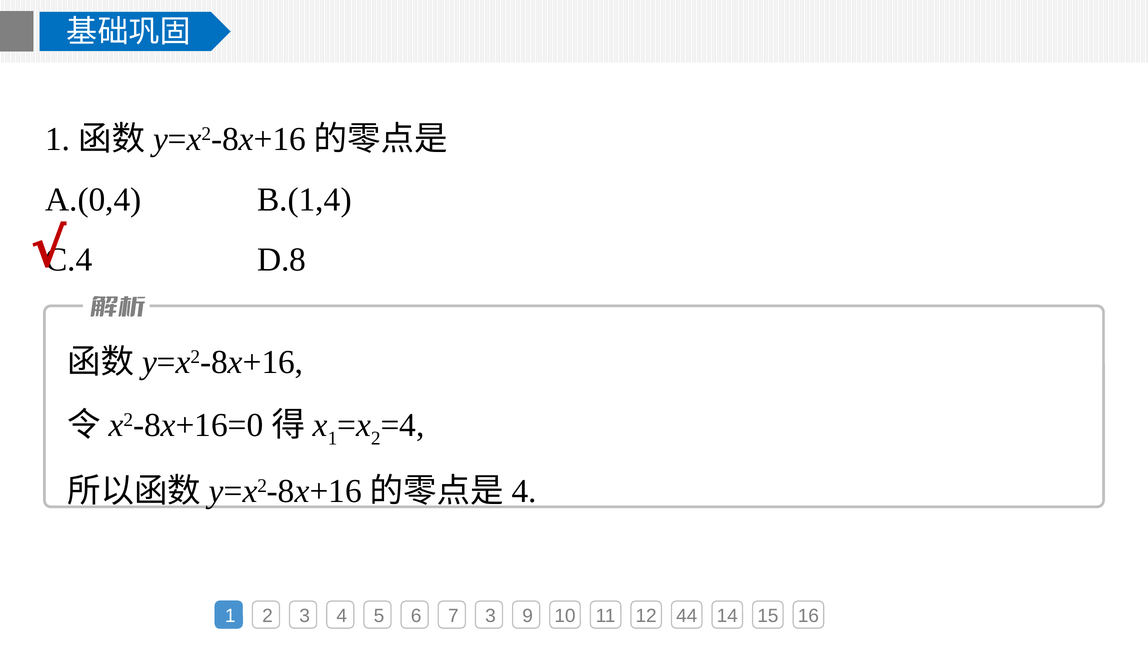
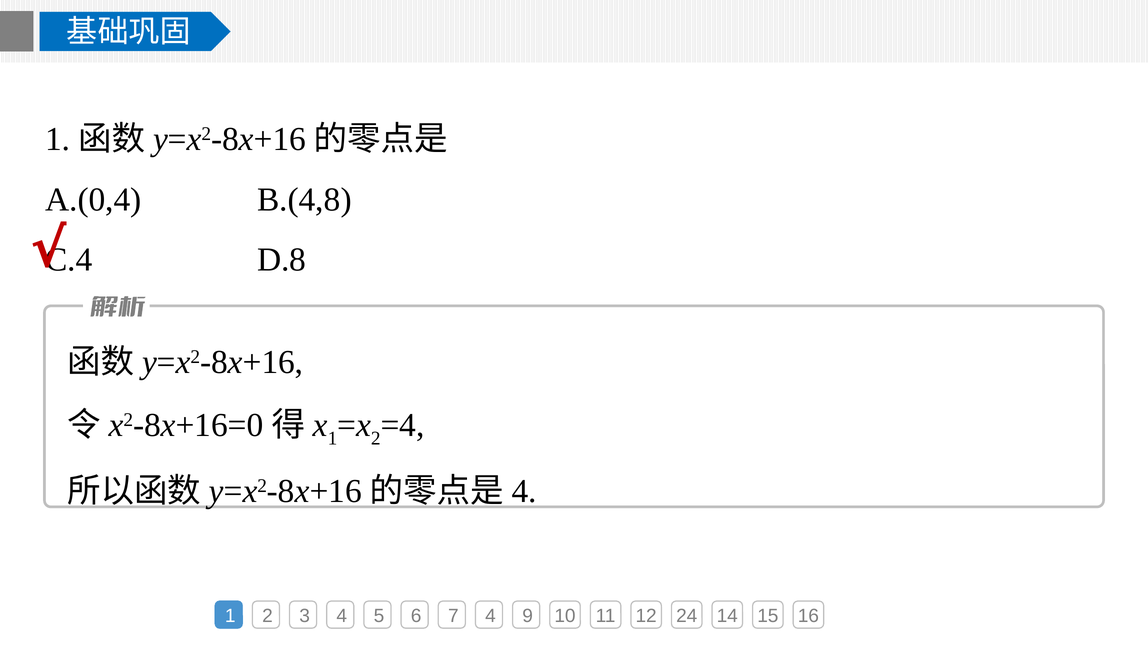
B.(1,4: B.(1,4 -> B.(4,8
7 3: 3 -> 4
44: 44 -> 24
